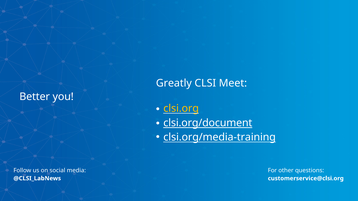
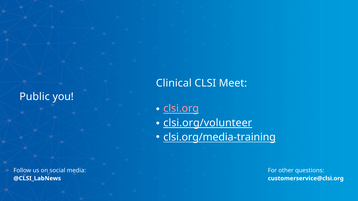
Greatly: Greatly -> Clinical
Better: Better -> Public
clsi.org colour: yellow -> pink
clsi.org/document: clsi.org/document -> clsi.org/volunteer
